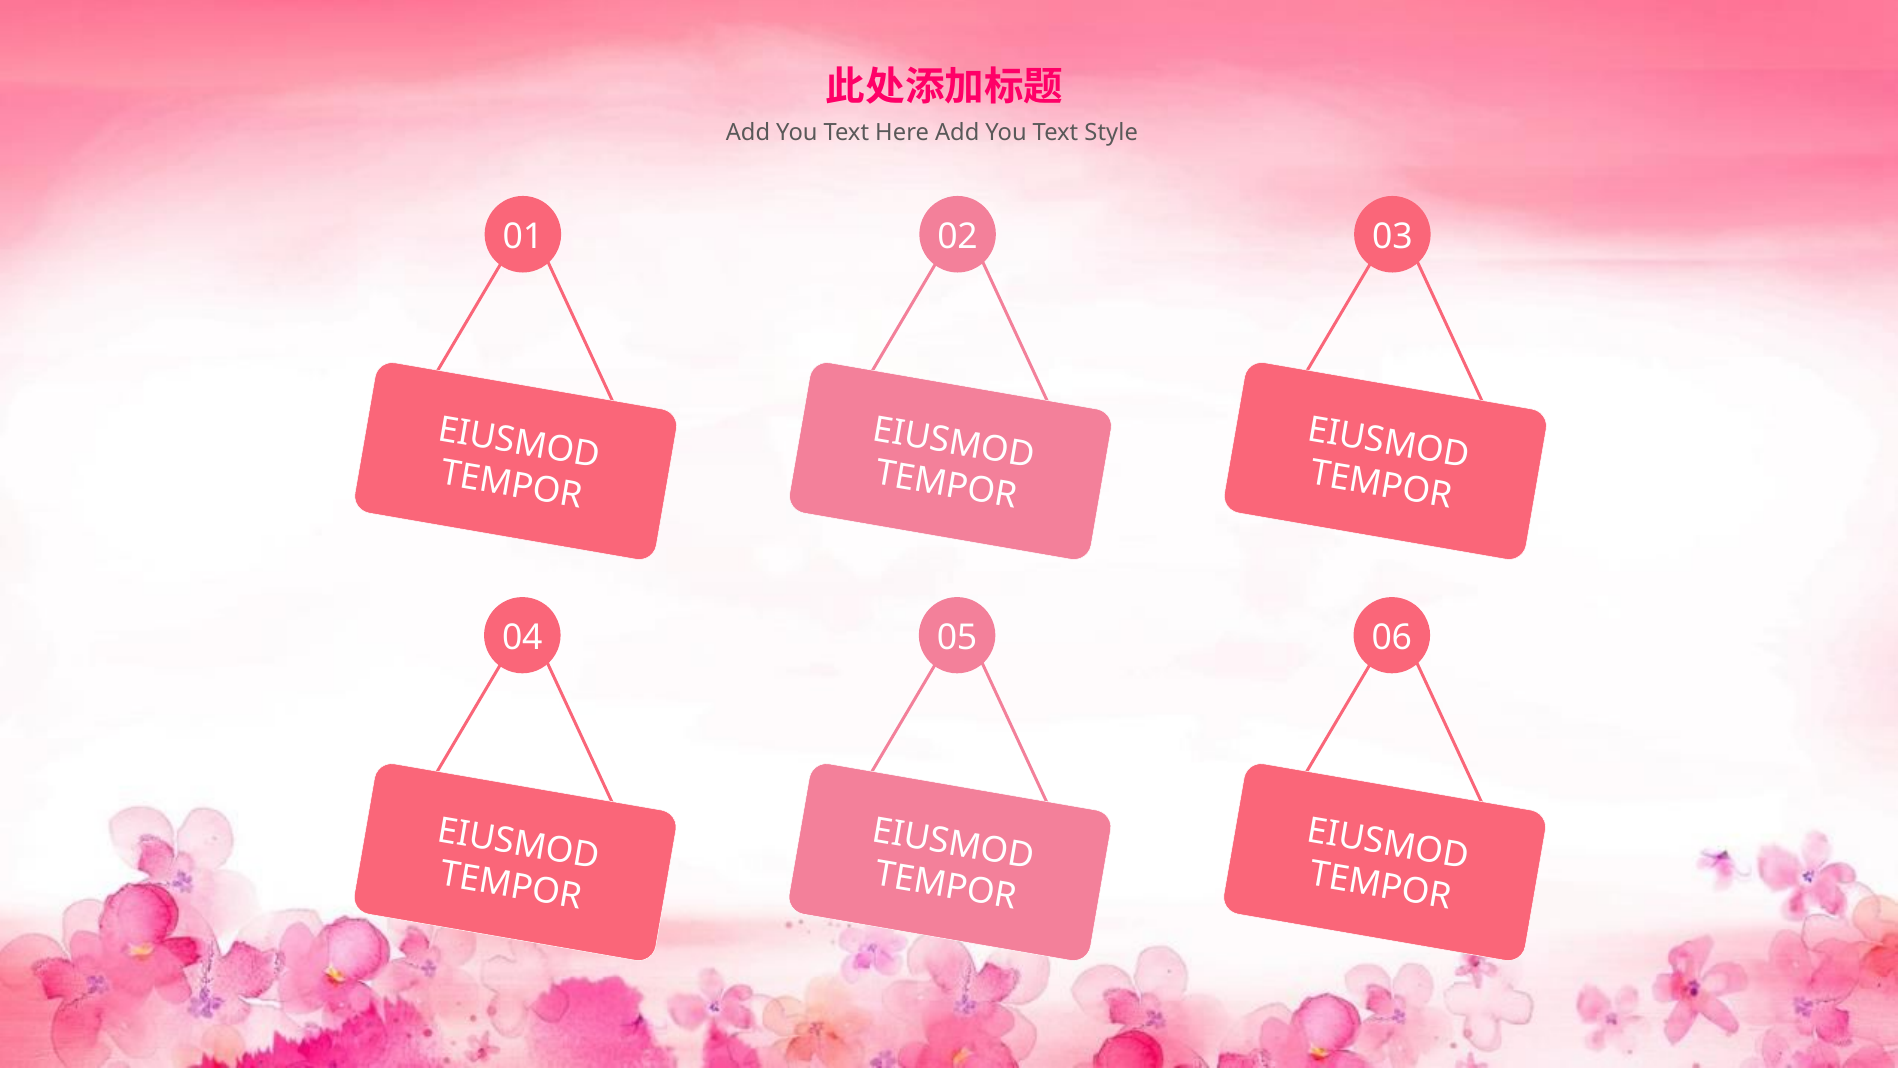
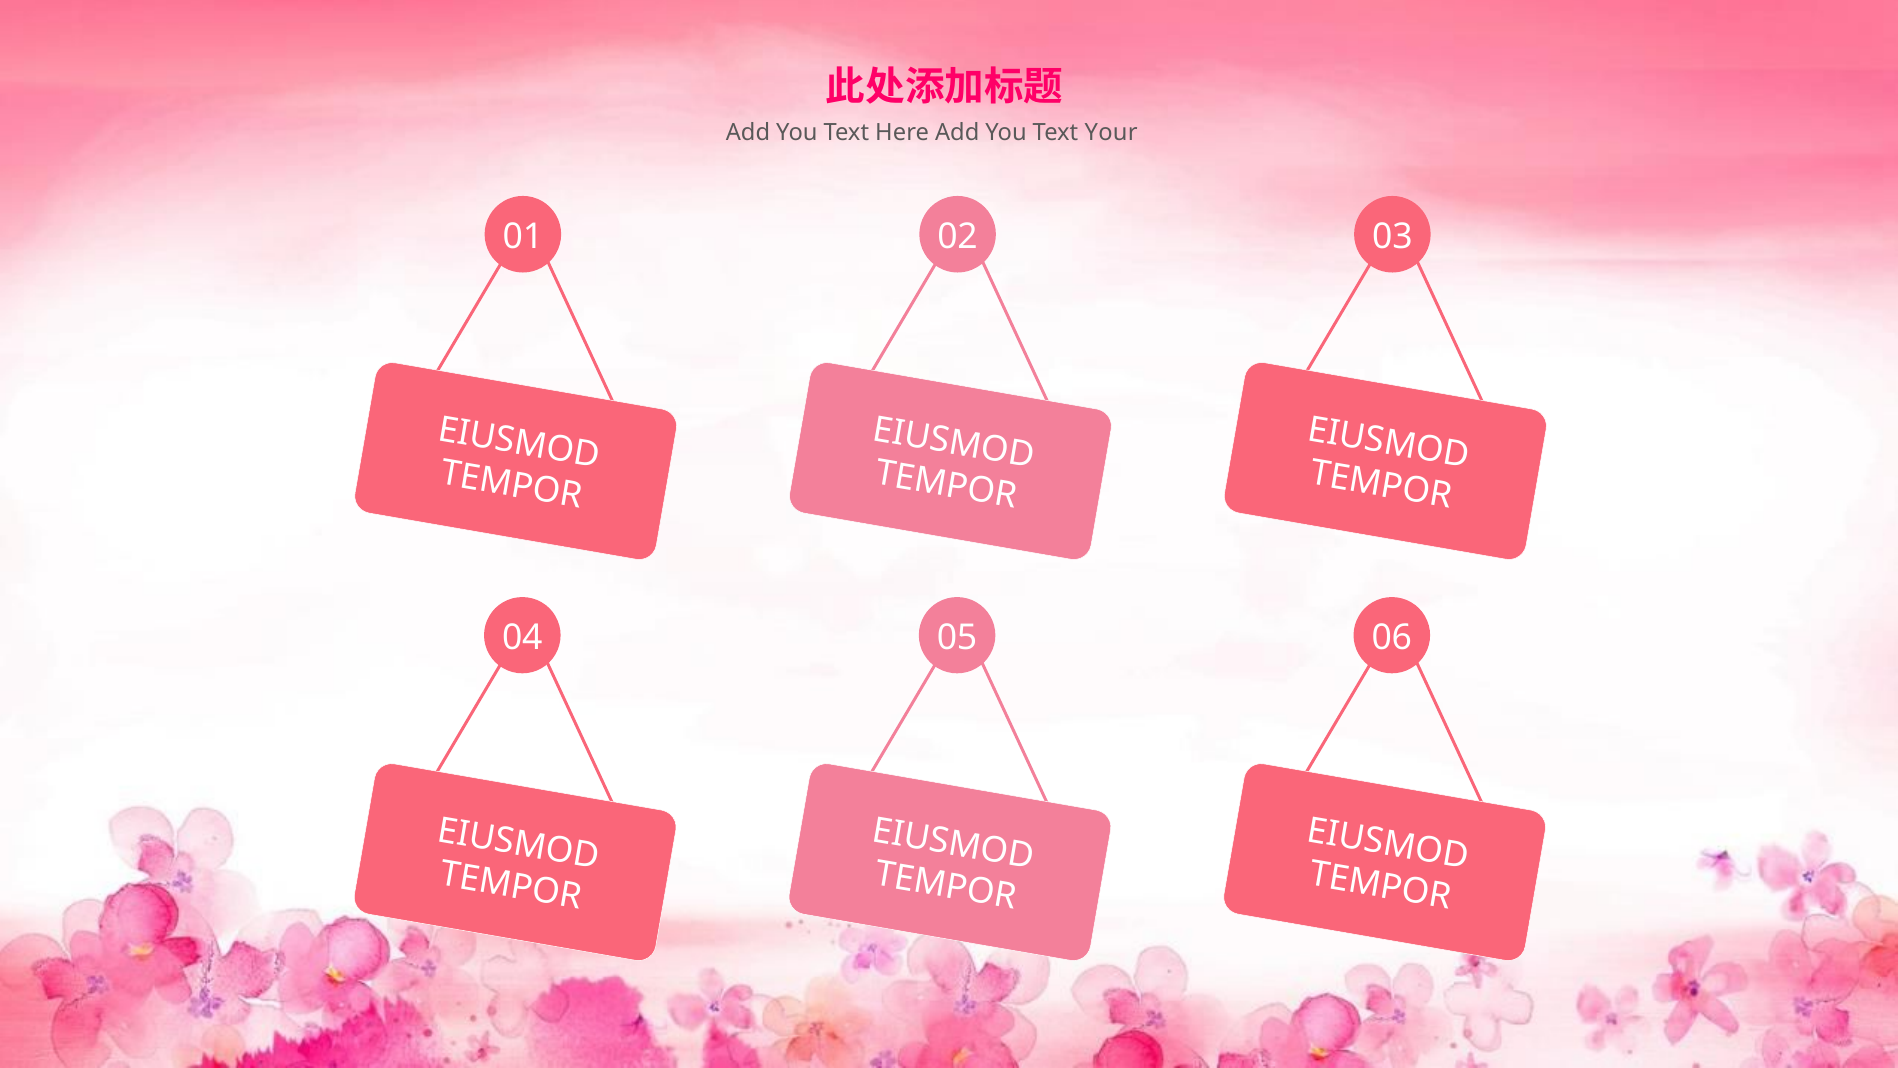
Style: Style -> Your
